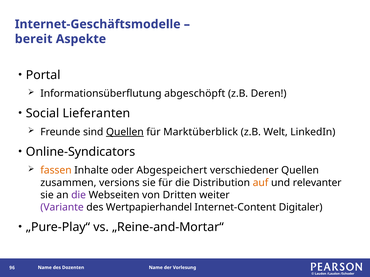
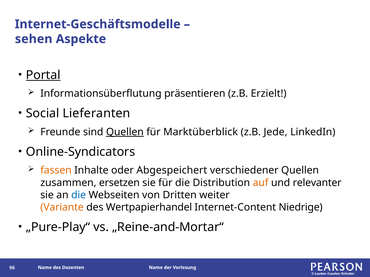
bereit: bereit -> sehen
Portal underline: none -> present
abgeschöpft: abgeschöpft -> präsentieren
Deren: Deren -> Erzielt
Welt: Welt -> Jede
versions: versions -> ersetzen
die at (79, 195) colour: purple -> blue
Variante colour: purple -> orange
Digitaler: Digitaler -> Niedrige
